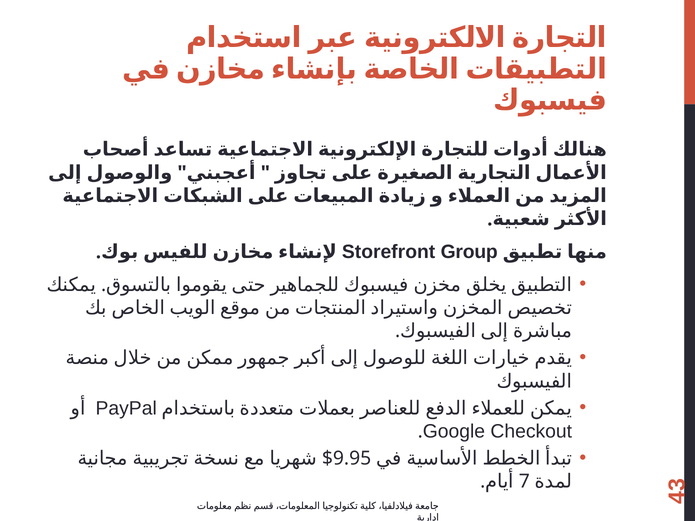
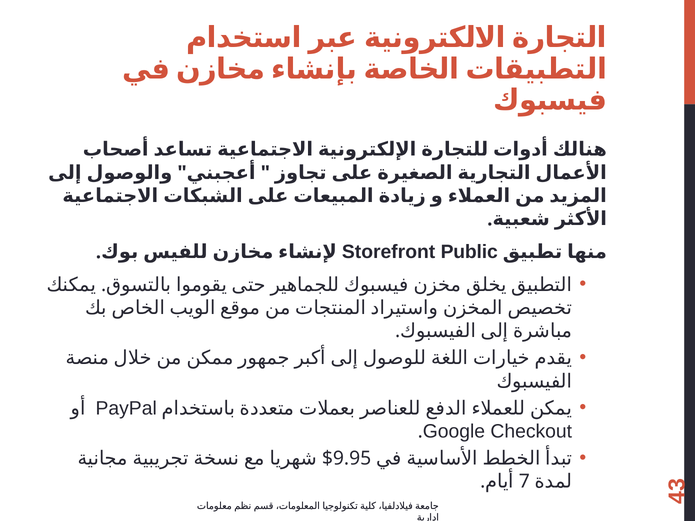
Group: Group -> Public
